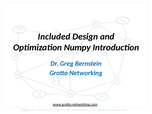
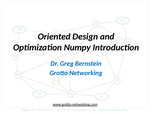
Included: Included -> Oriented
